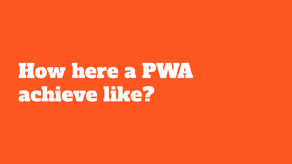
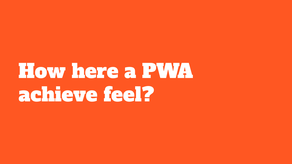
like: like -> feel
